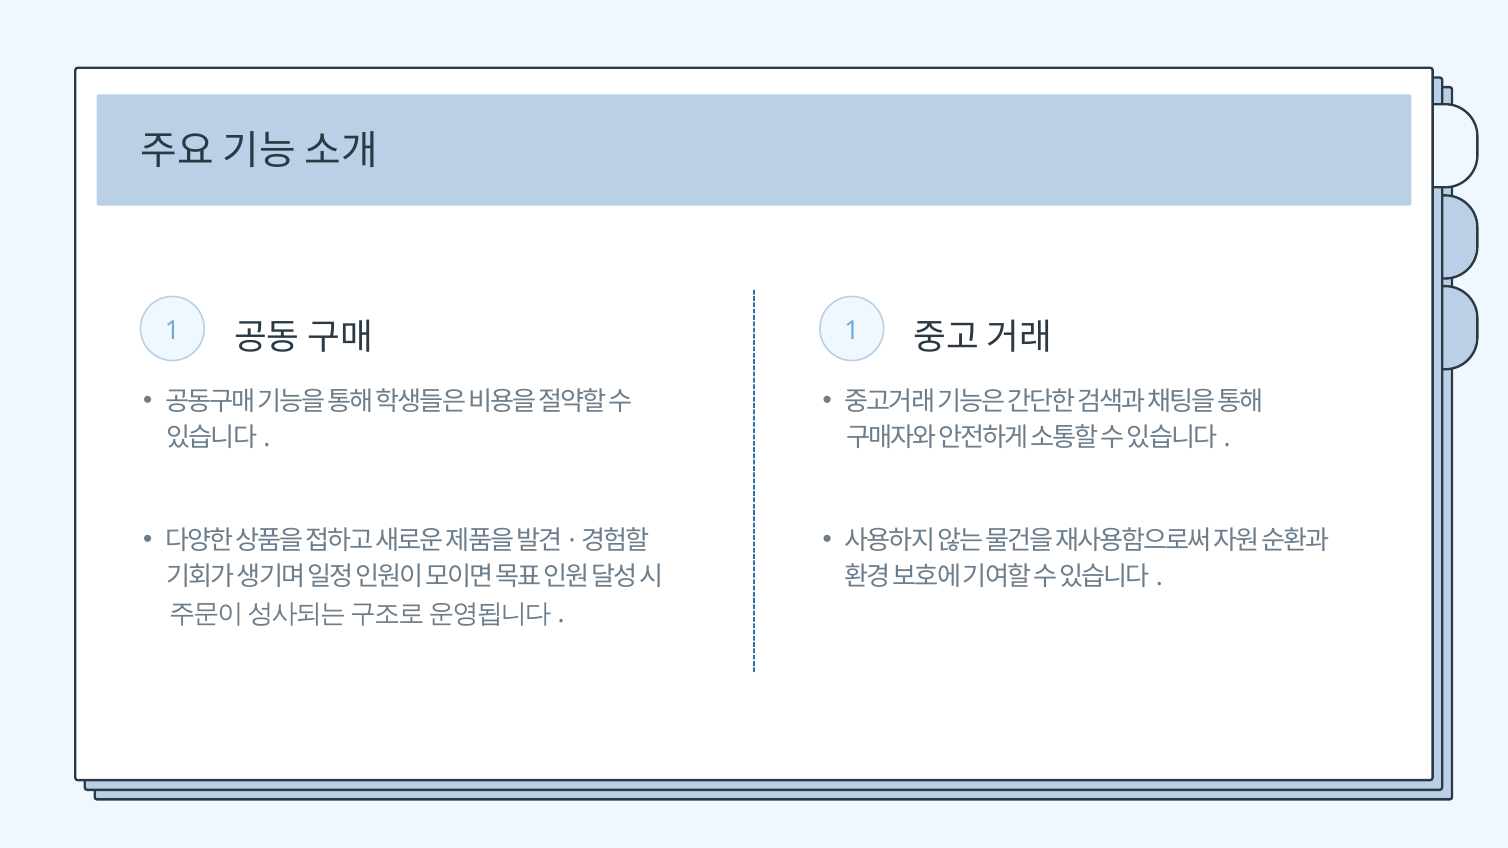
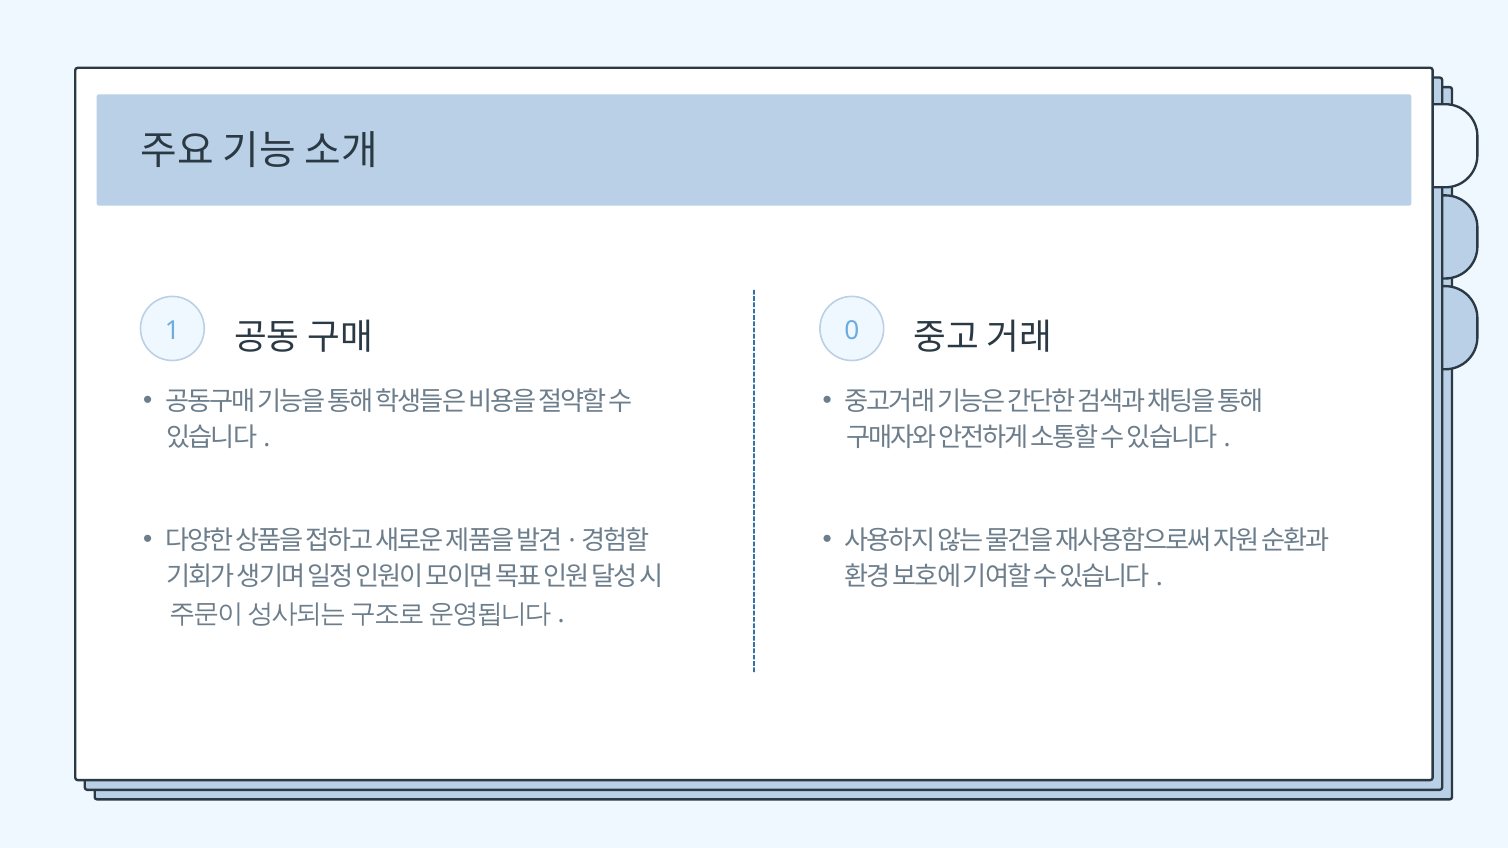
1 1: 1 -> 0
